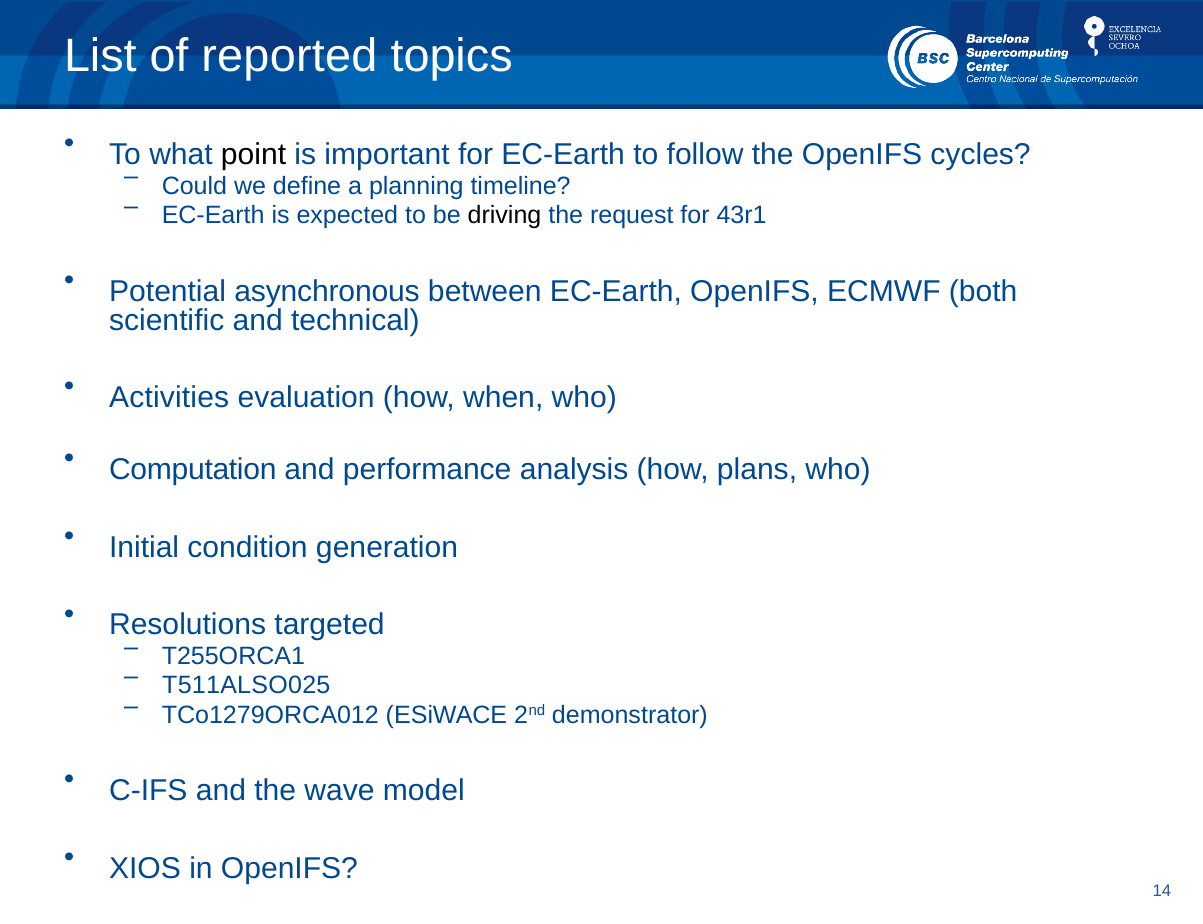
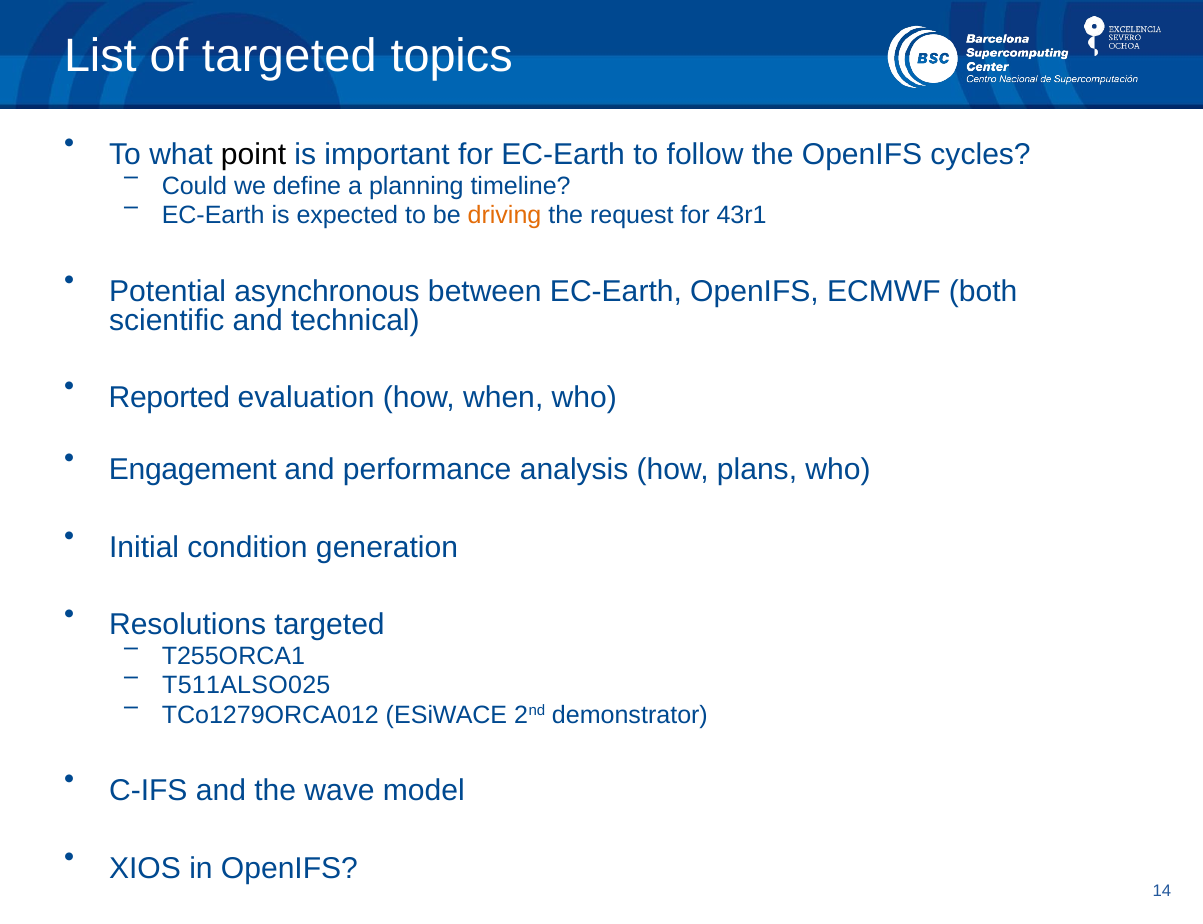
of reported: reported -> targeted
driving colour: black -> orange
Activities: Activities -> Reported
Computation: Computation -> Engagement
